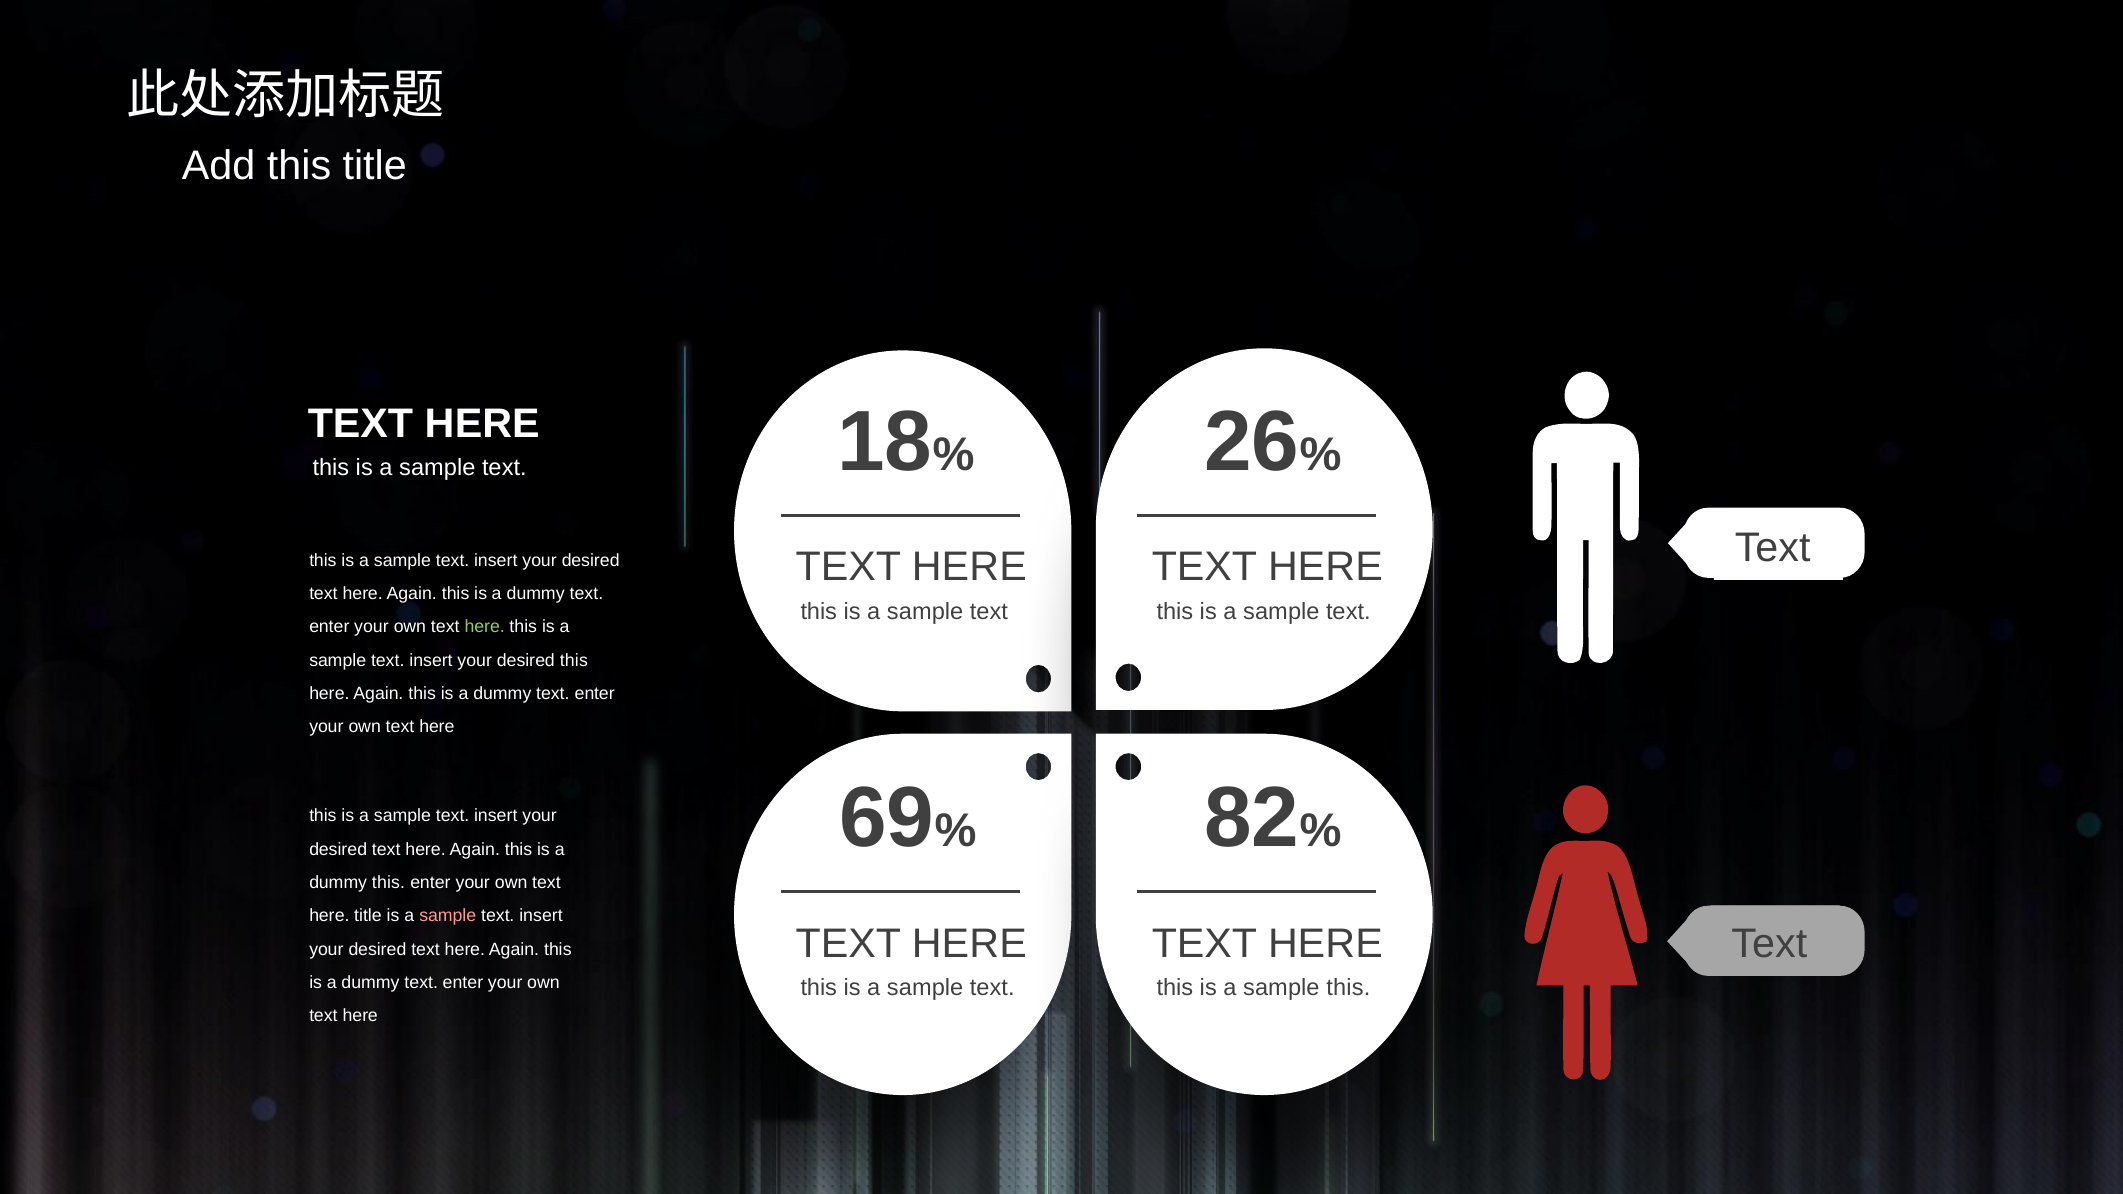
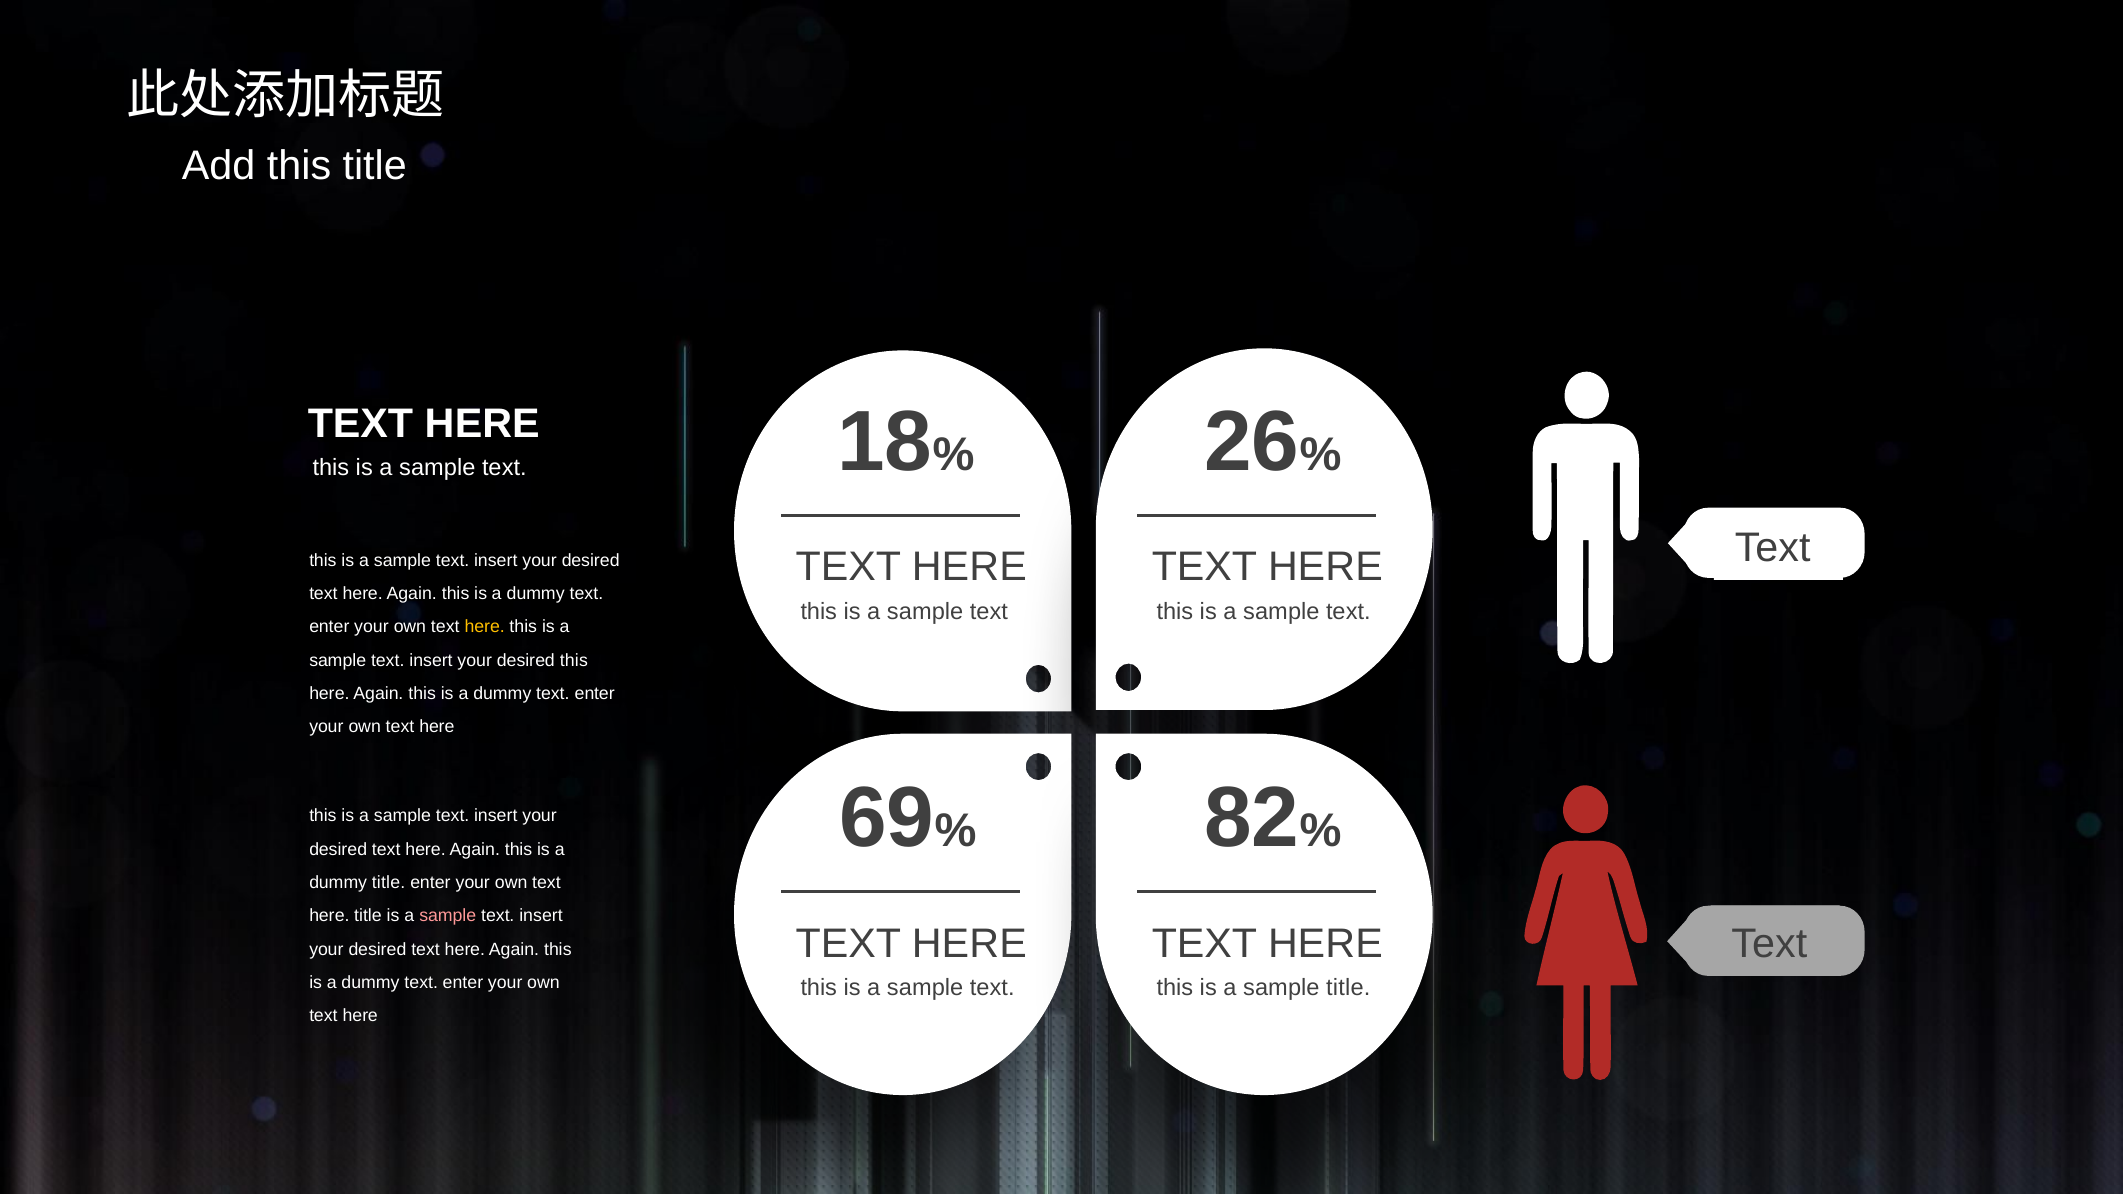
here at (485, 627) colour: light green -> yellow
dummy this: this -> title
sample this: this -> title
